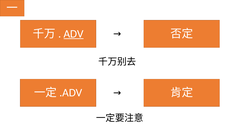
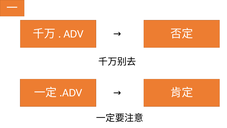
ADV underline: present -> none
